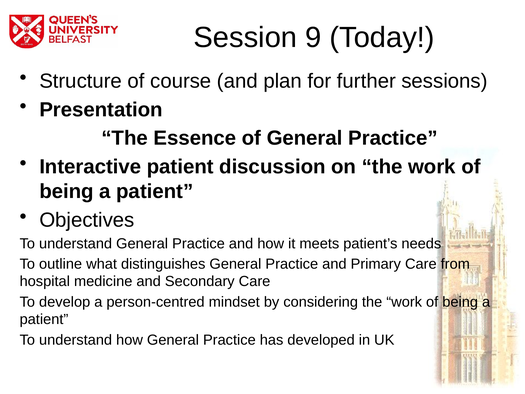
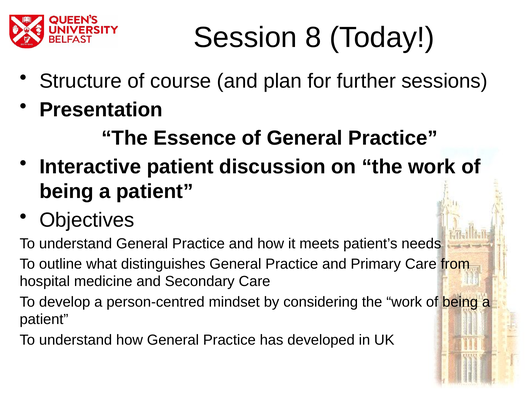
9: 9 -> 8
